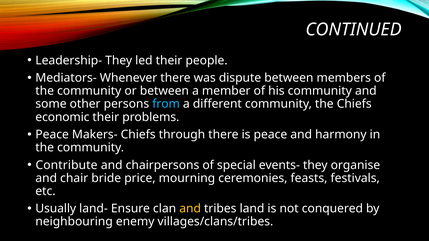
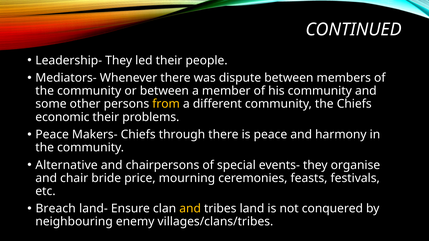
from colour: light blue -> yellow
Contribute: Contribute -> Alternative
Usually: Usually -> Breach
